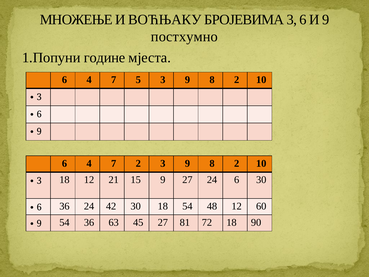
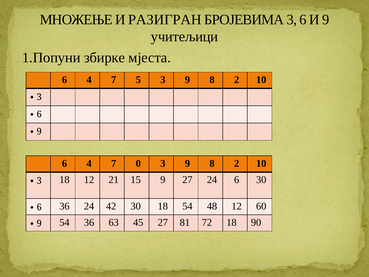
ВОЋЊАКУ: ВОЋЊАКУ -> РАЗИГРАН
постхумно: постхумно -> учитељици
године: године -> збирке
7 2: 2 -> 0
